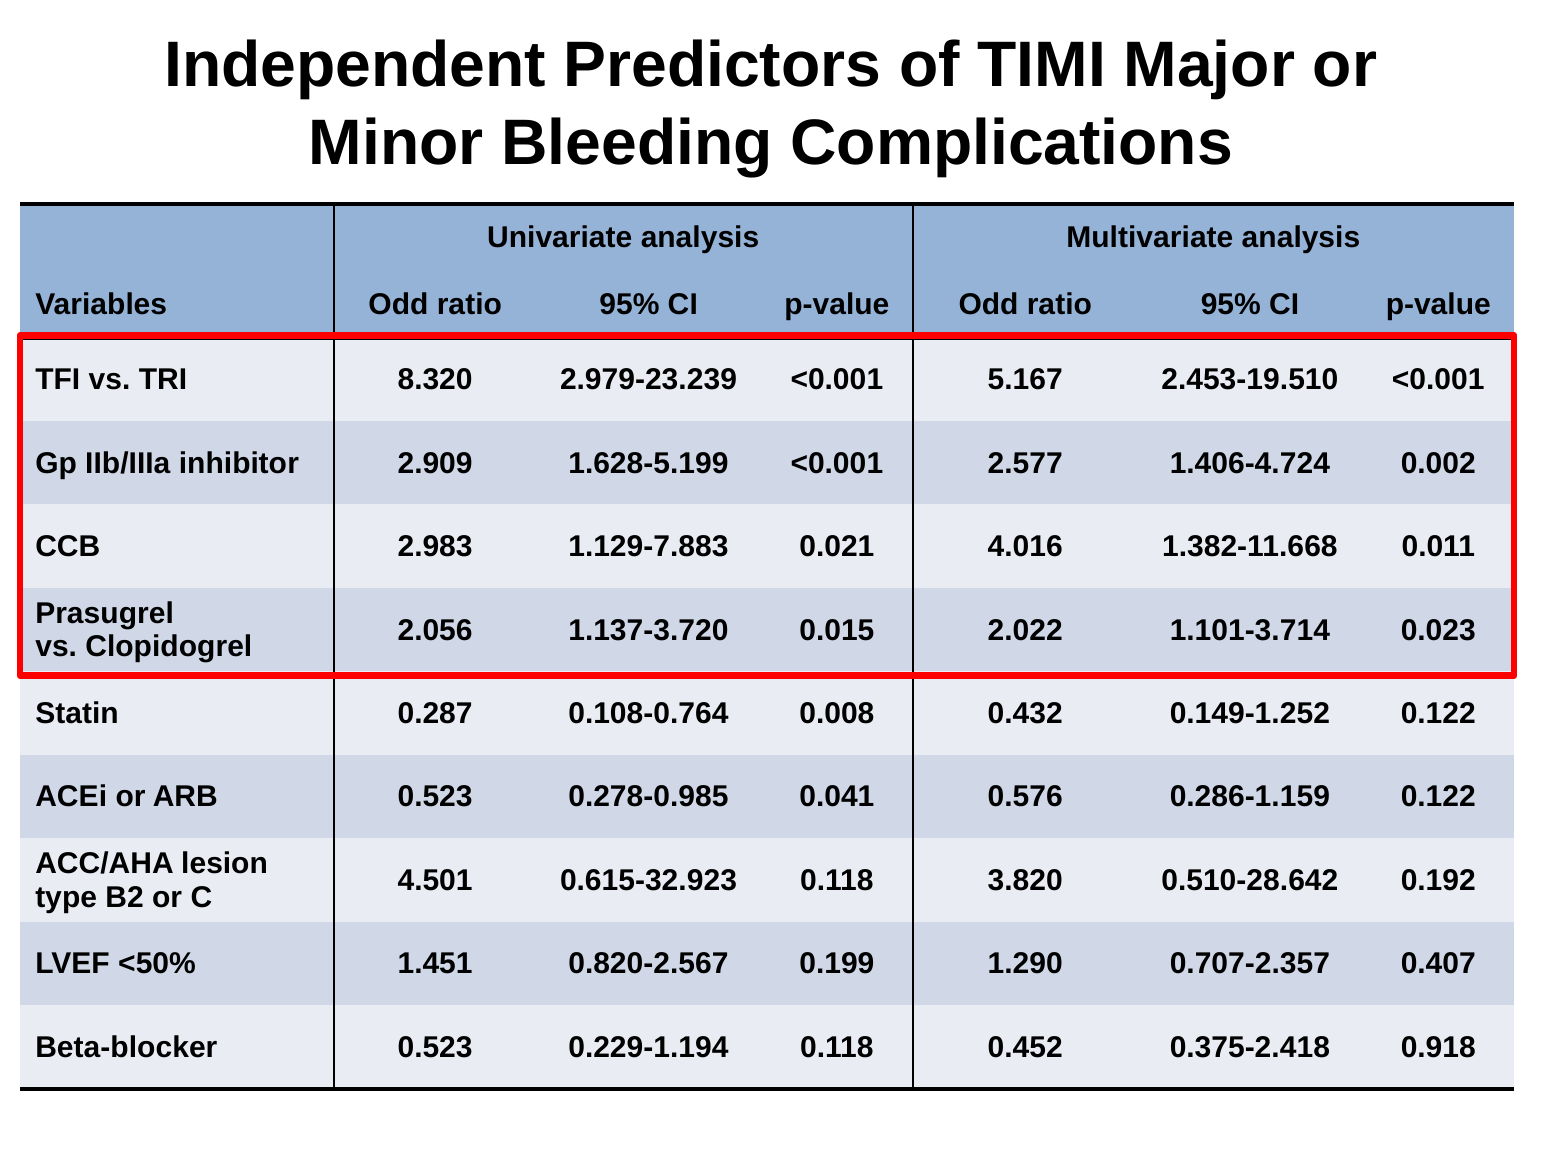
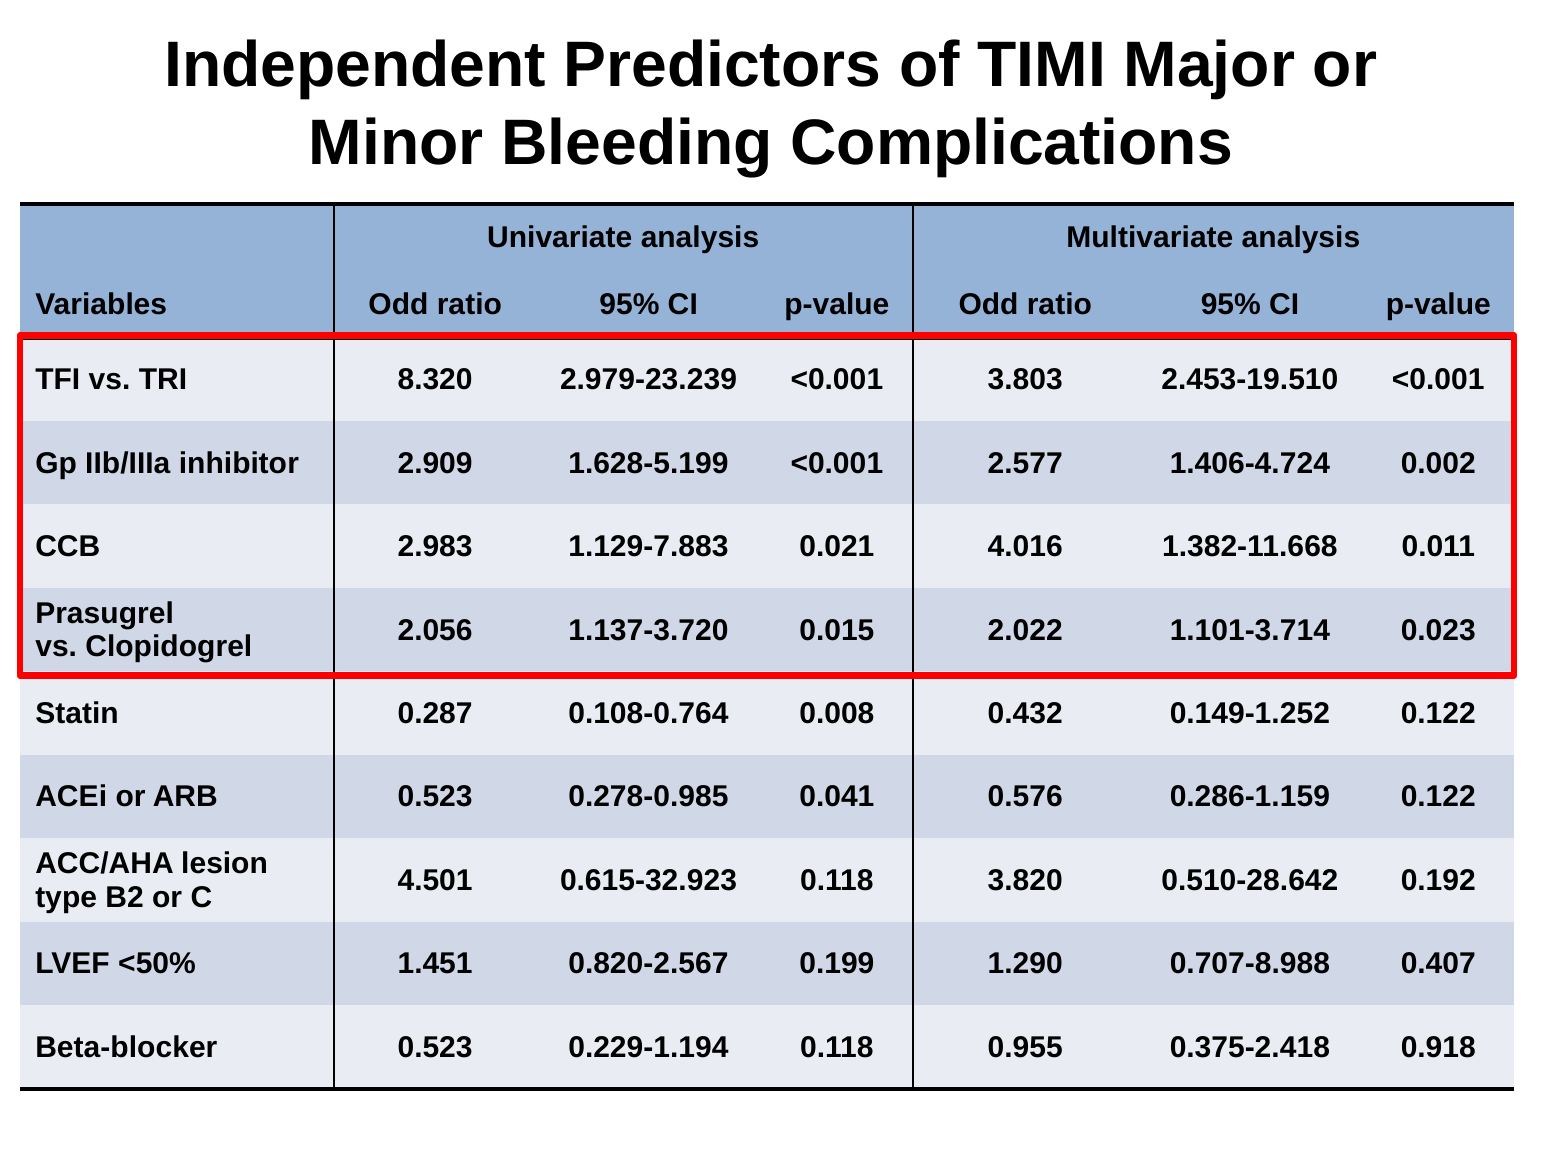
5.167: 5.167 -> 3.803
0.707-2.357: 0.707-2.357 -> 0.707-8.988
0.452: 0.452 -> 0.955
